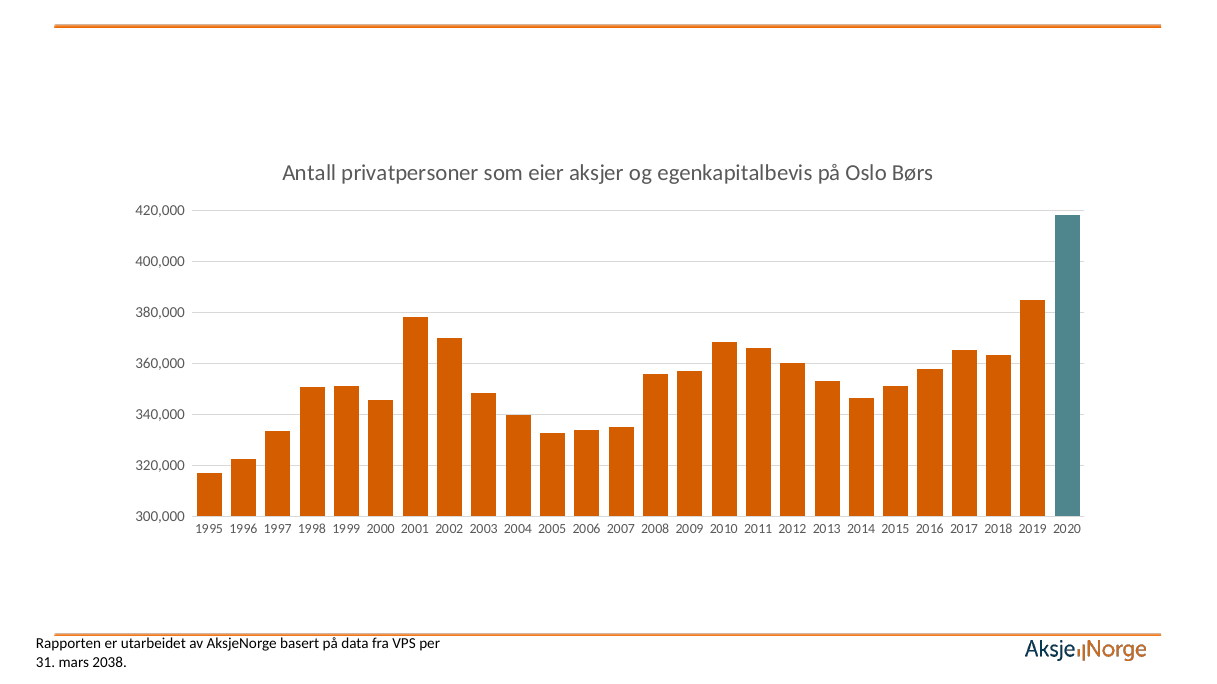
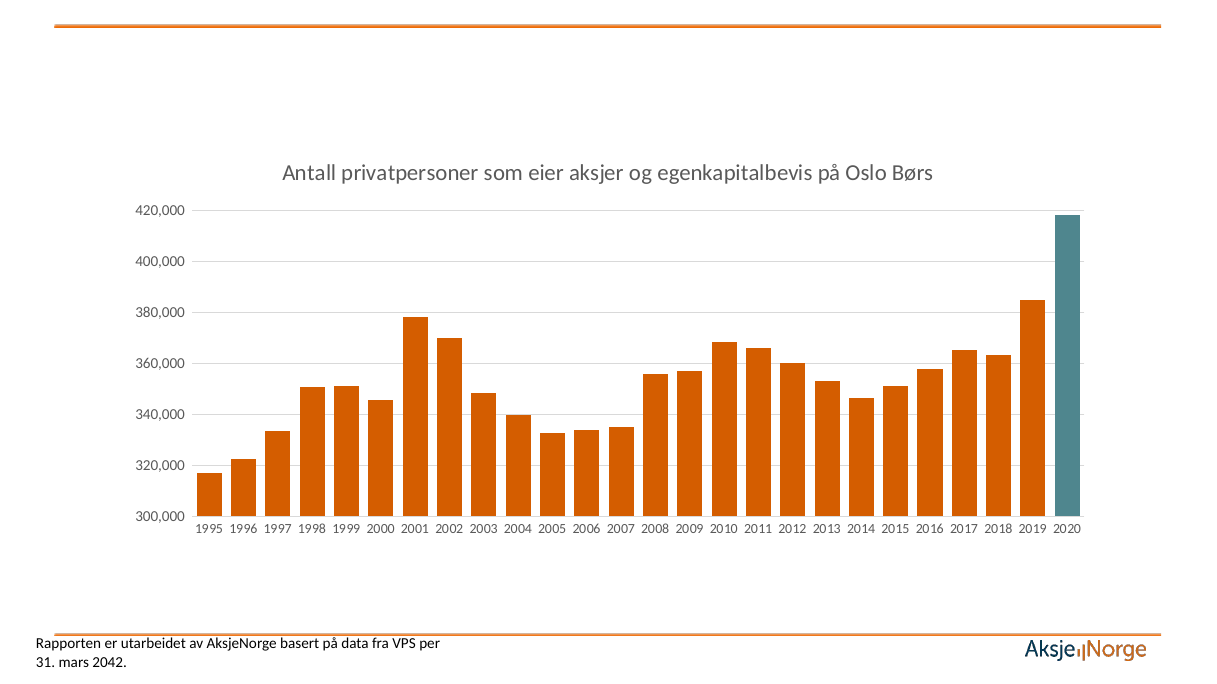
2038: 2038 -> 2042
